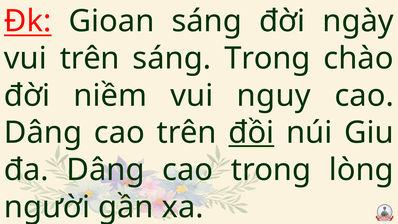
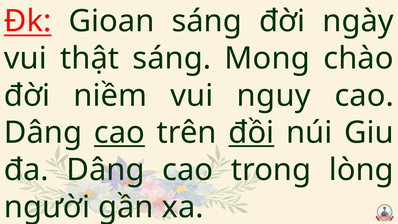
vui trên: trên -> thật
sáng Trong: Trong -> Mong
cao at (119, 133) underline: none -> present
